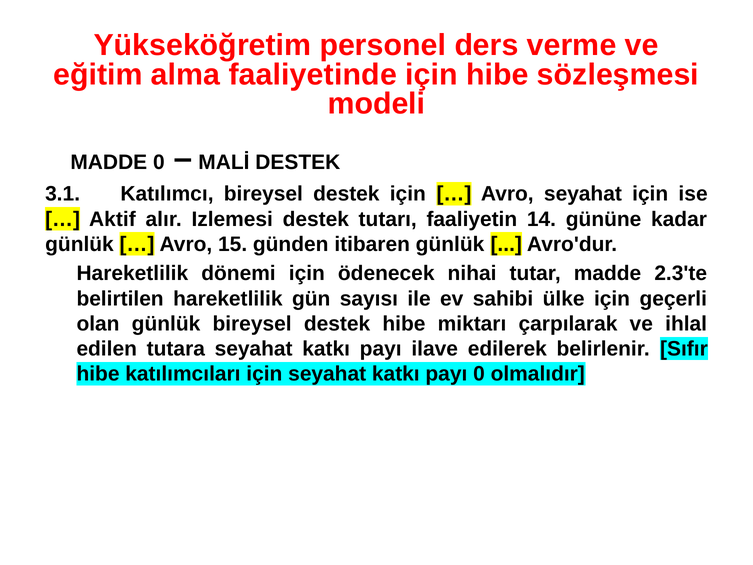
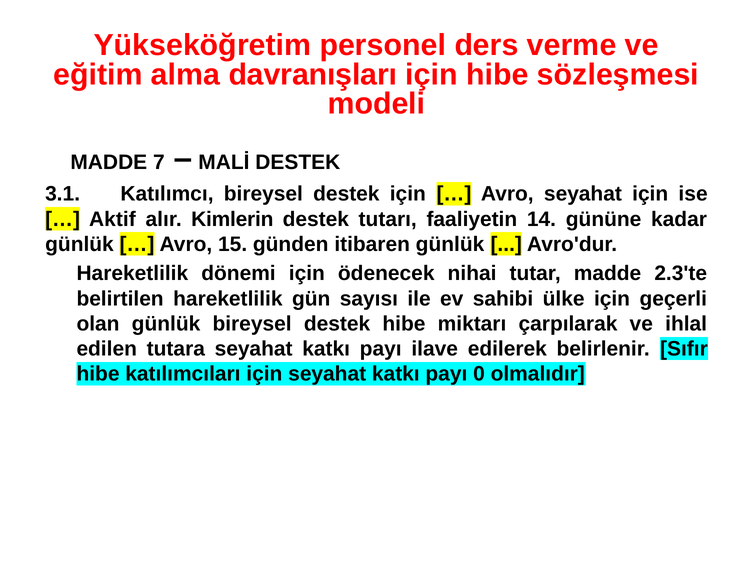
faaliyetinde: faaliyetinde -> davranışları
MADDE 0: 0 -> 7
Izlemesi: Izlemesi -> Kimlerin
